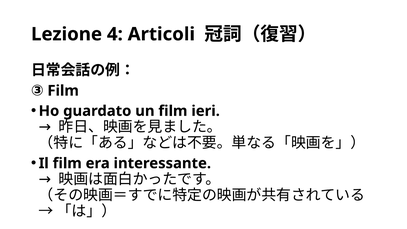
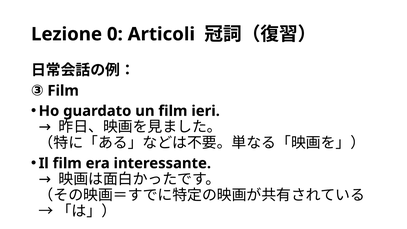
4: 4 -> 0
